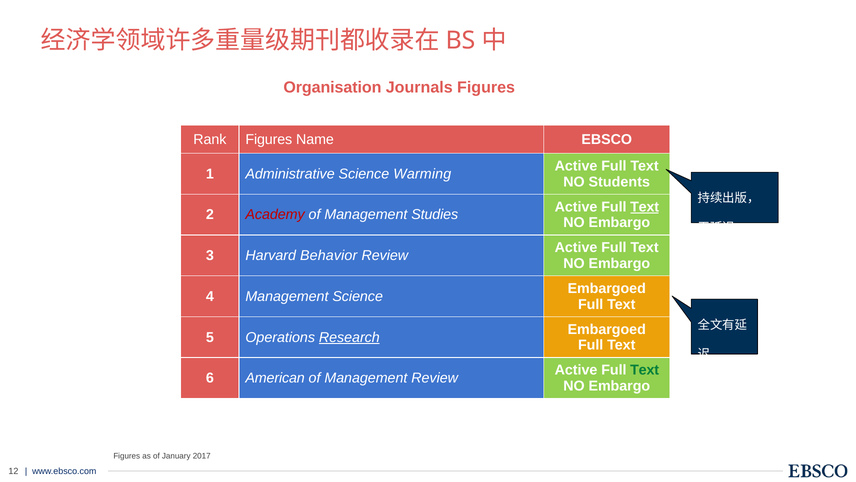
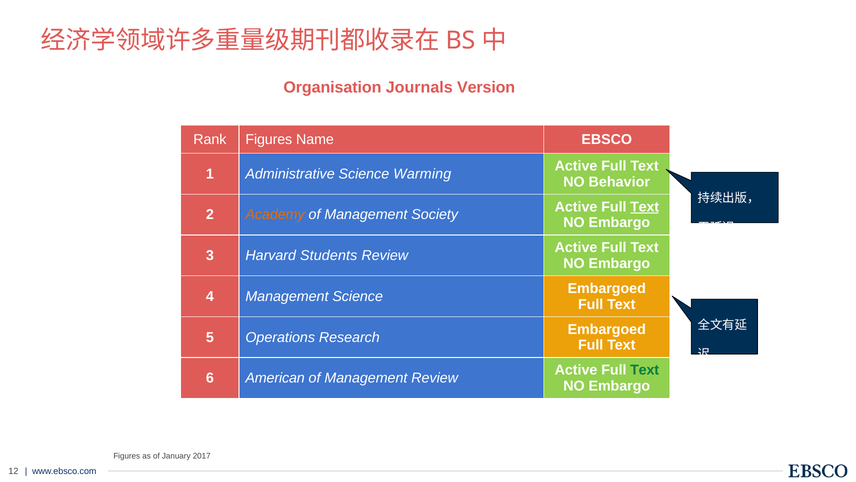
Journals Figures: Figures -> Version
Students: Students -> Behavior
Academy colour: red -> orange
Studies: Studies -> Society
Behavior: Behavior -> Students
Research underline: present -> none
